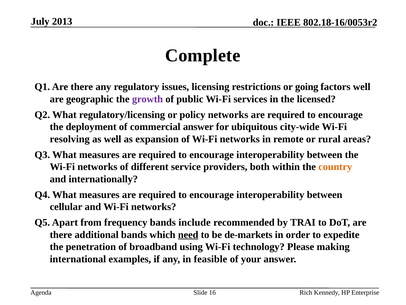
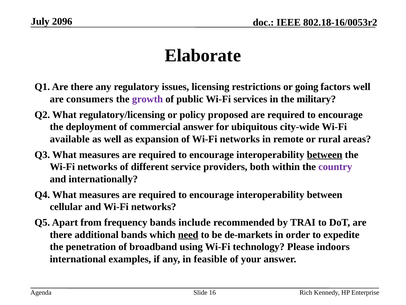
2013: 2013 -> 2096
Complete: Complete -> Elaborate
geographic: geographic -> consumers
licensed: licensed -> military
policy networks: networks -> proposed
resolving: resolving -> available
between at (325, 154) underline: none -> present
country colour: orange -> purple
making: making -> indoors
